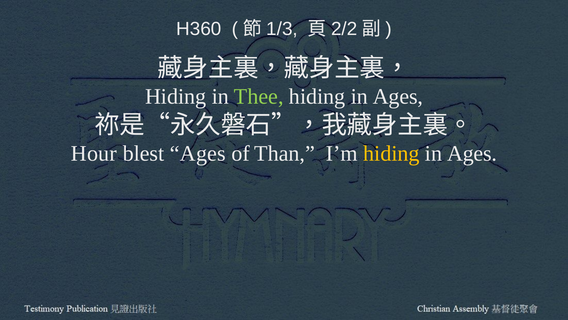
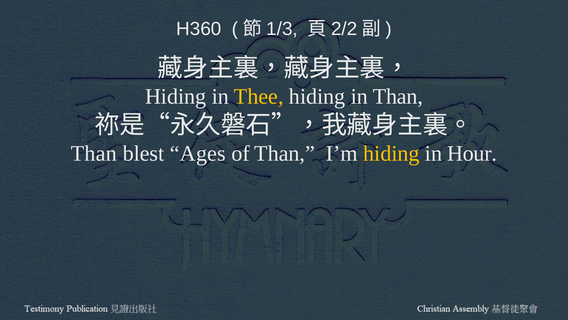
Thee colour: light green -> yellow
Ages at (398, 96): Ages -> Than
Hour at (94, 153): Hour -> Than
Ages at (472, 153): Ages -> Hour
